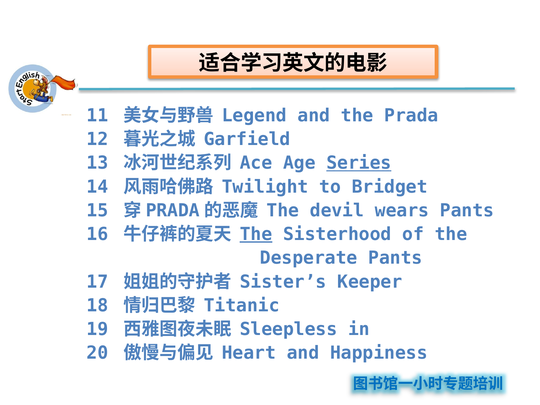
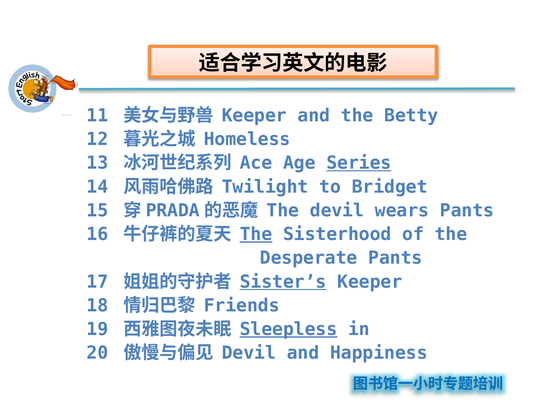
Legend at (254, 115): Legend -> Keeper
Prada: Prada -> Betty
Garfield: Garfield -> Homeless
Sister’s underline: none -> present
Titanic: Titanic -> Friends
Sleepless underline: none -> present
Heart at (249, 353): Heart -> Devil
